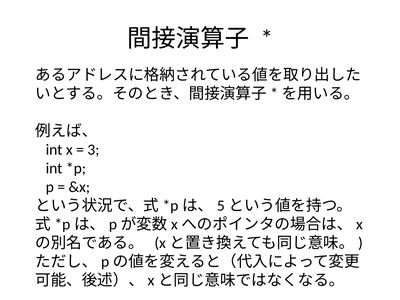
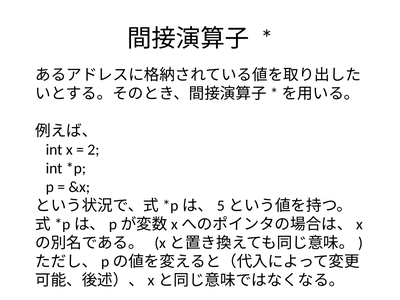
3: 3 -> 2
